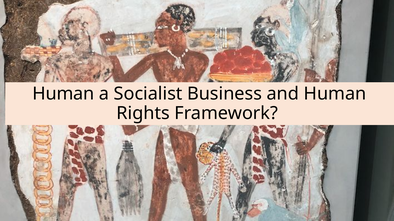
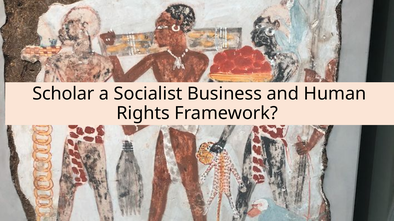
Human at (63, 94): Human -> Scholar
